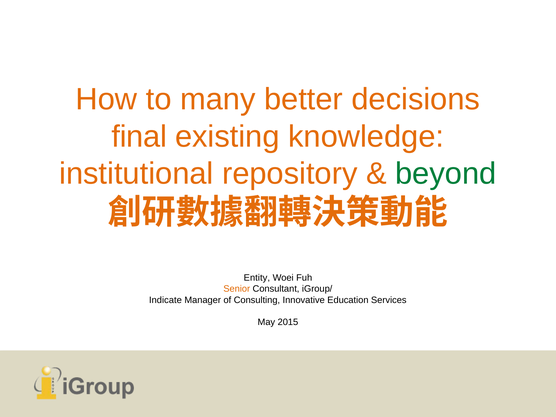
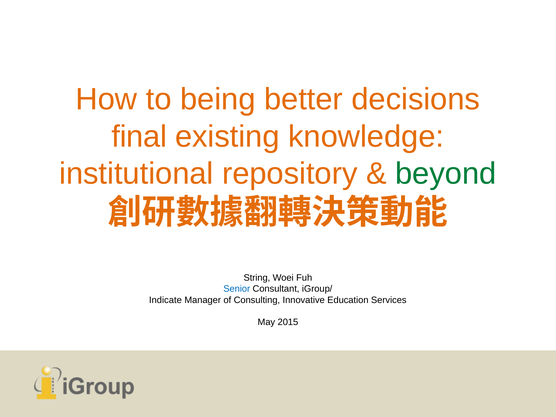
many: many -> being
Entity: Entity -> String
Senior colour: orange -> blue
